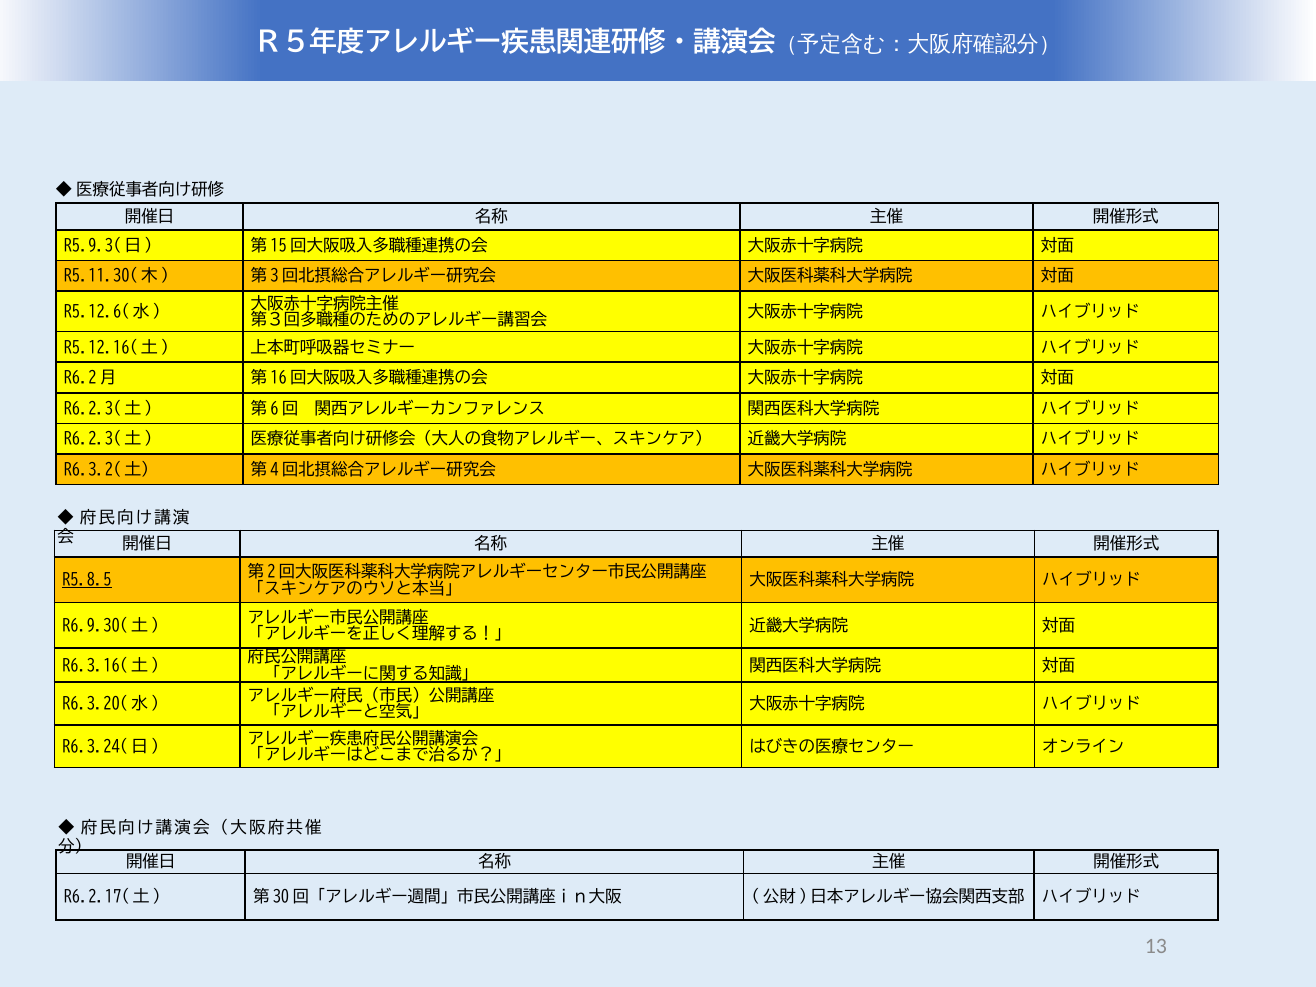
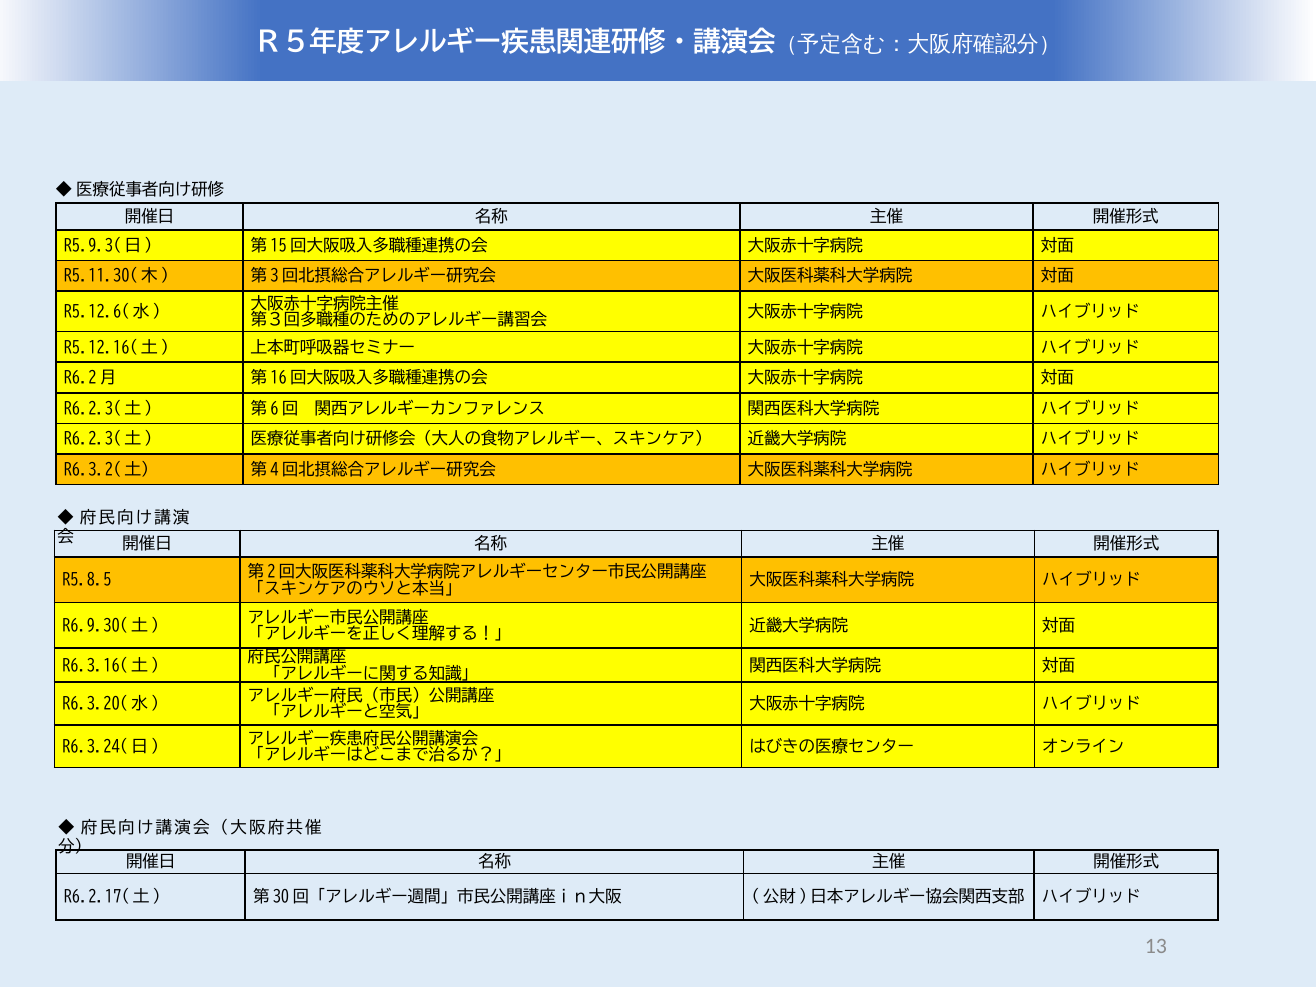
R5.8.5 underline: present -> none
